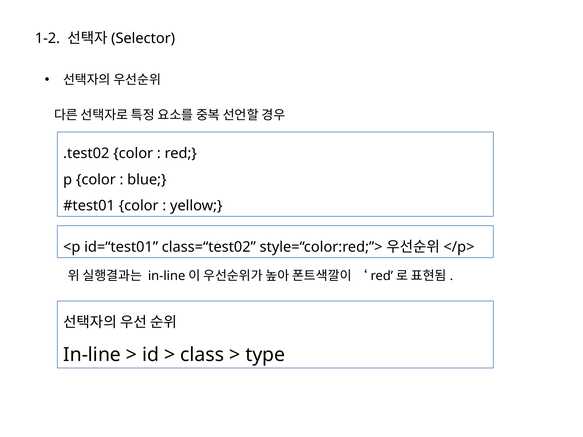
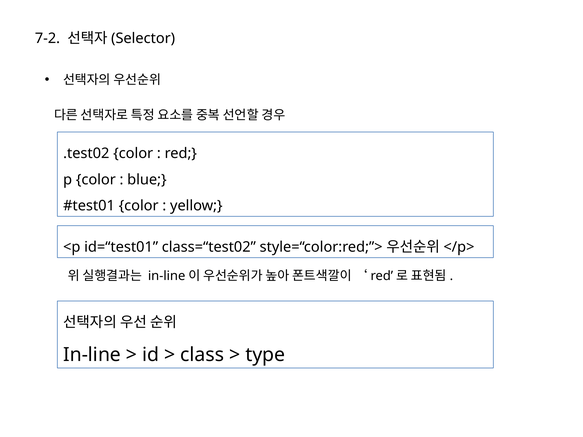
1-2: 1-2 -> 7-2
